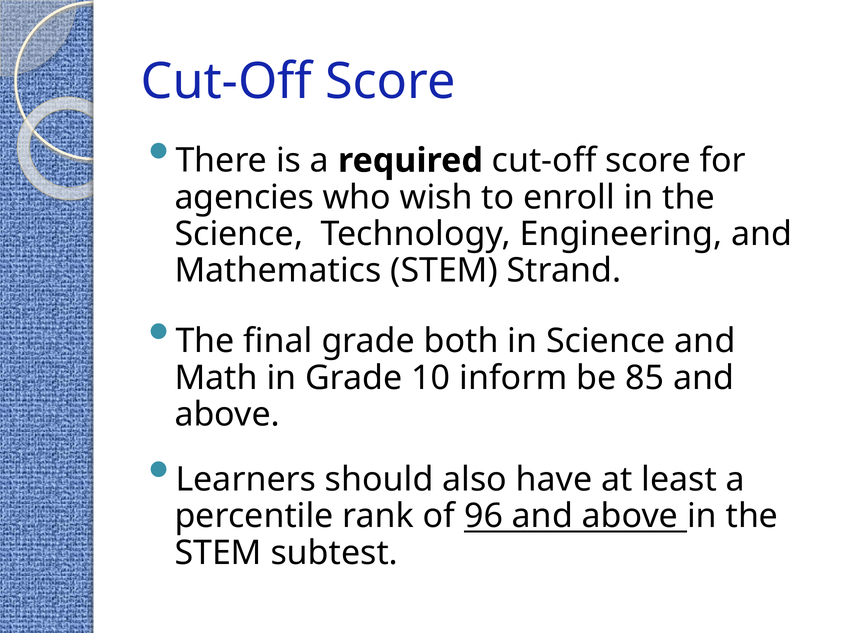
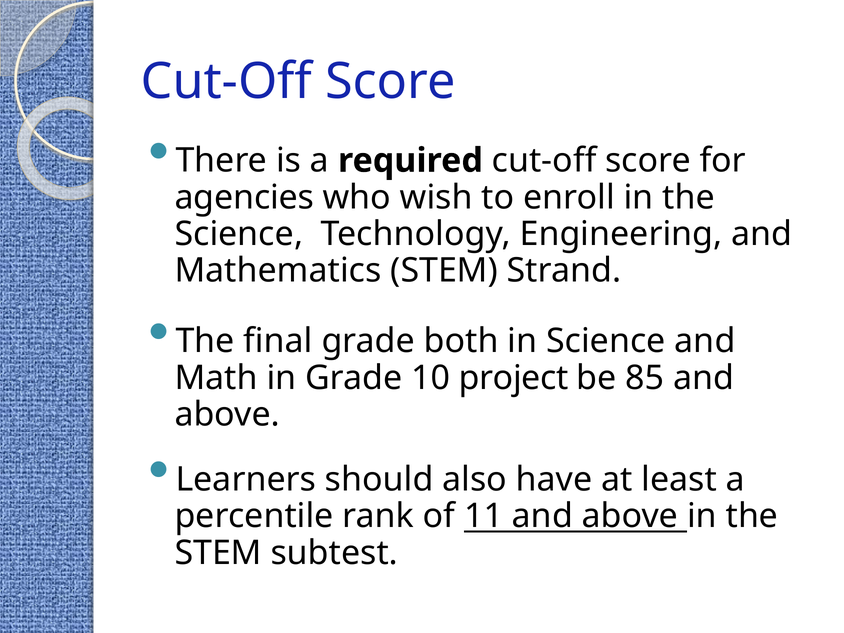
inform: inform -> project
96: 96 -> 11
